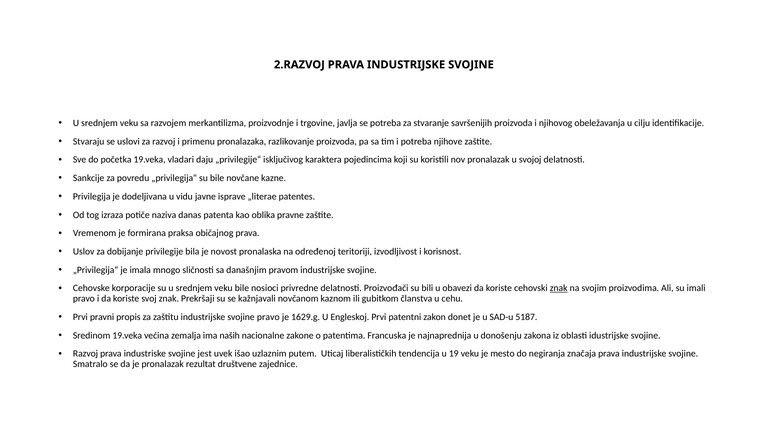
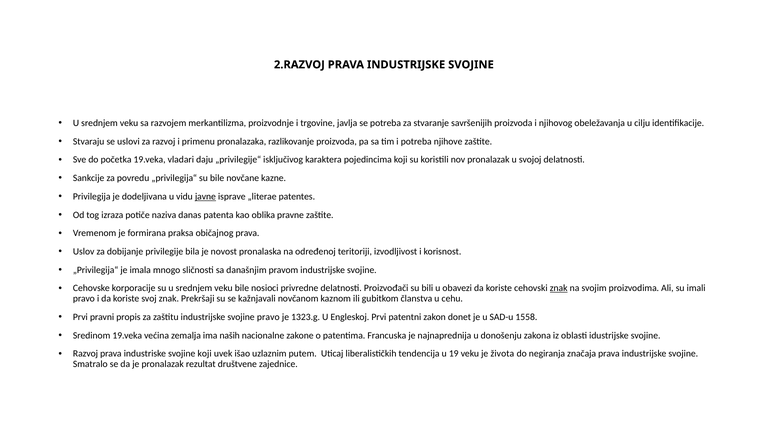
javne underline: none -> present
1629.g: 1629.g -> 1323.g
5187: 5187 -> 1558
svojine jest: jest -> koji
mesto: mesto -> života
